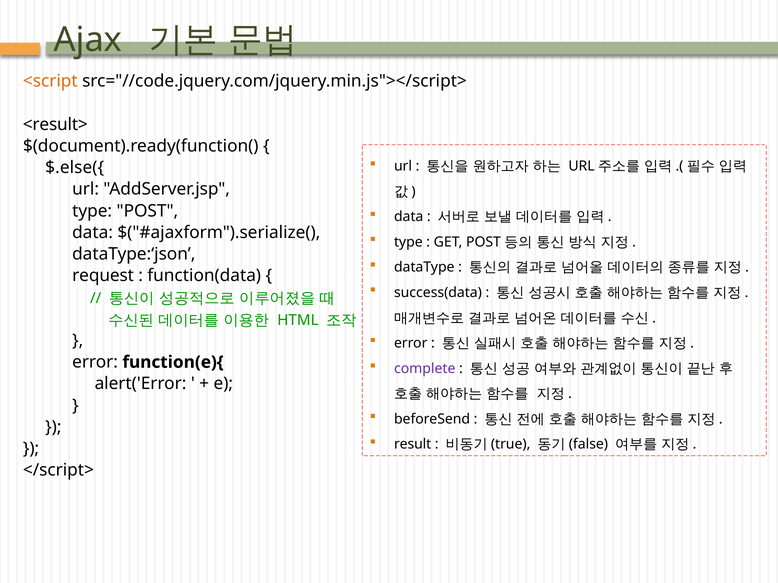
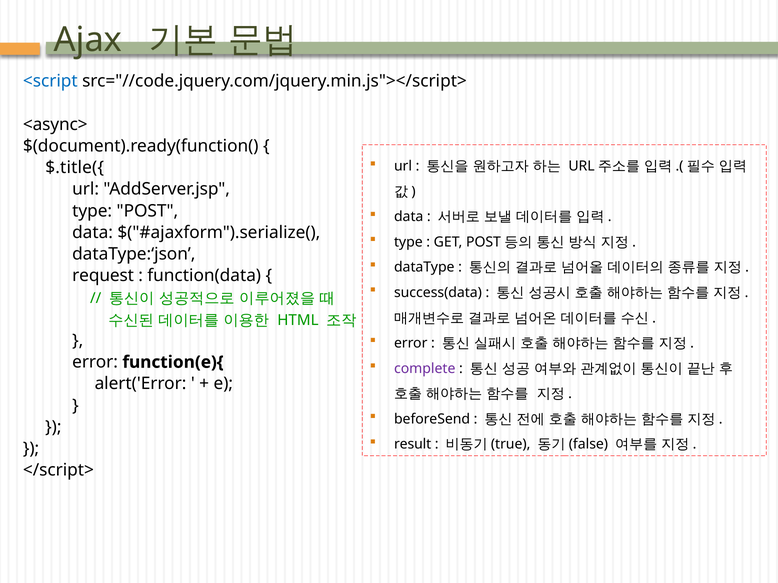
<script colour: orange -> blue
<result>: <result> -> <async>
$.else({: $.else({ -> $.title({
